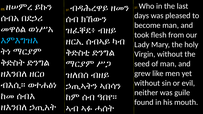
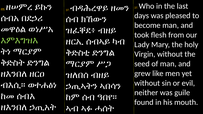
እምእግዝእ colour: light blue -> light green
